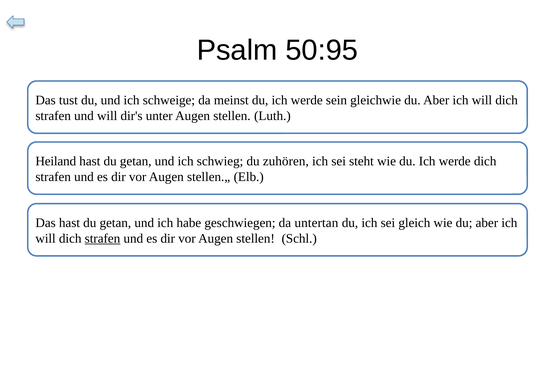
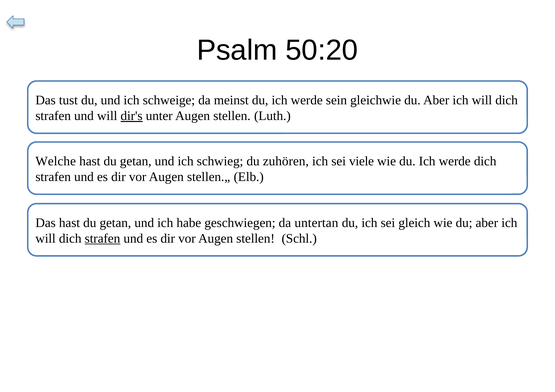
50:95: 50:95 -> 50:20
dir's underline: none -> present
Heiland: Heiland -> Welche
steht: steht -> viele
